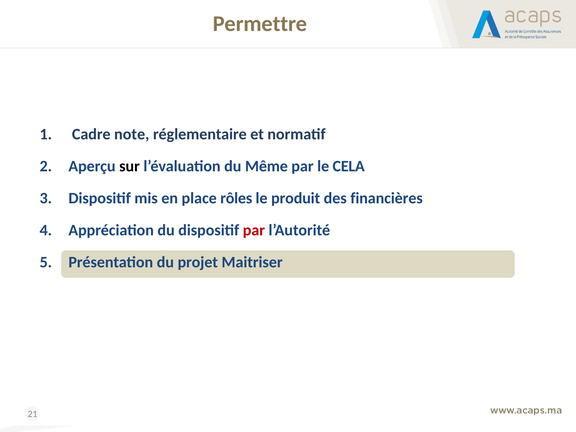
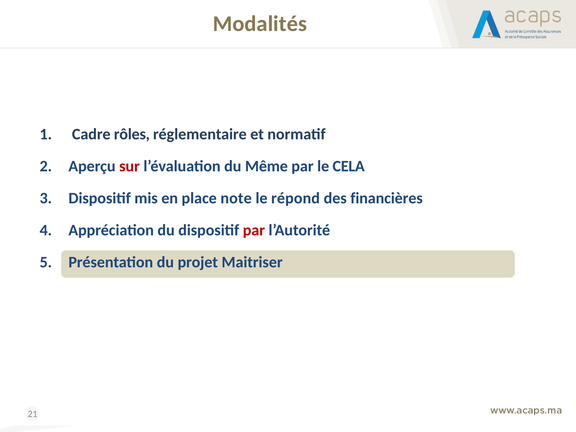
Permettre: Permettre -> Modalités
note: note -> rôles
sur colour: black -> red
rôles: rôles -> note
produit: produit -> répond
